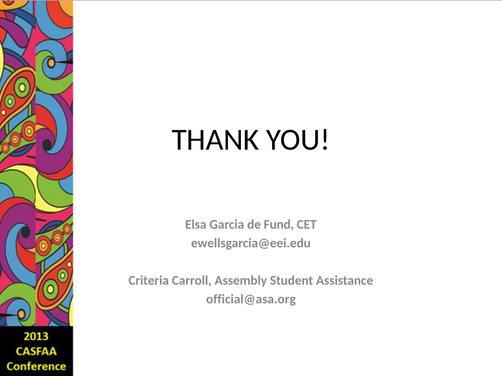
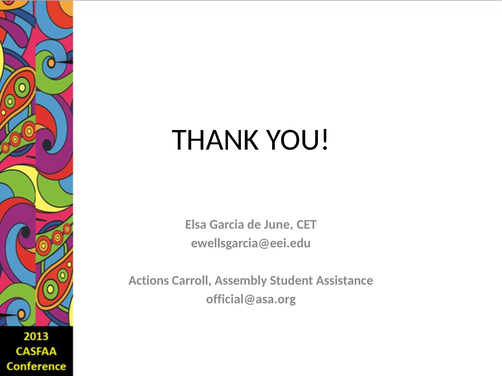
Fund: Fund -> June
Criteria: Criteria -> Actions
